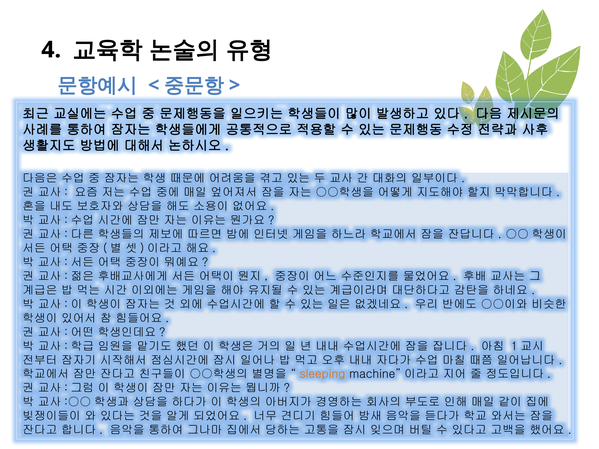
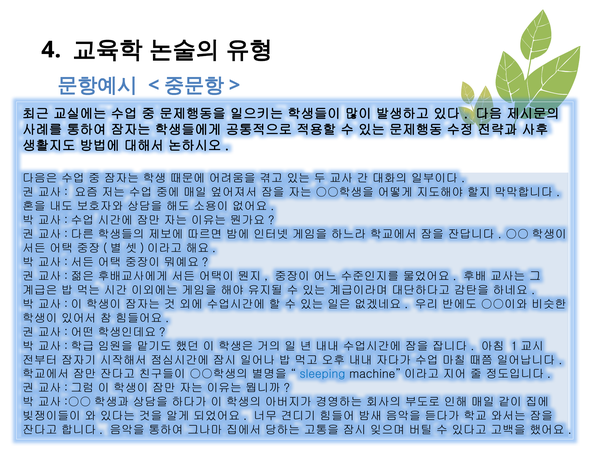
sleeping colour: orange -> blue
